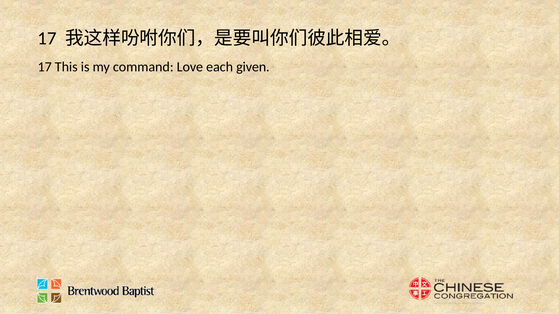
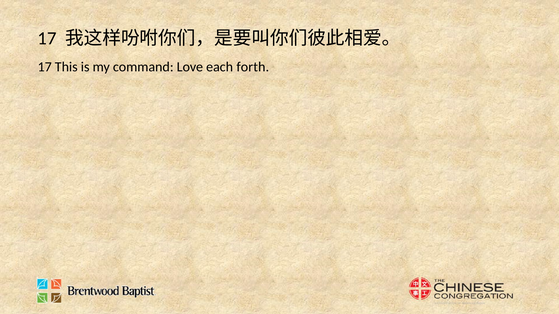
given: given -> forth
